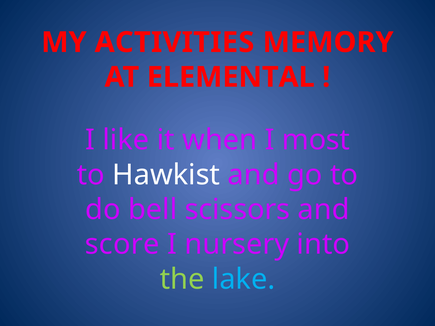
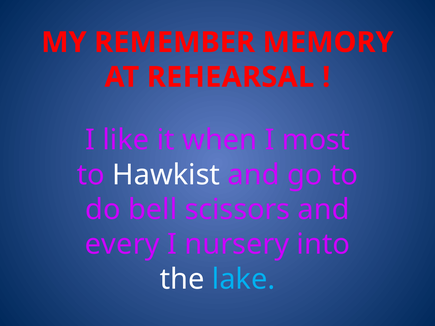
ACTIVITIES: ACTIVITIES -> REMEMBER
ELEMENTAL: ELEMENTAL -> REHEARSAL
score: score -> every
the colour: light green -> white
